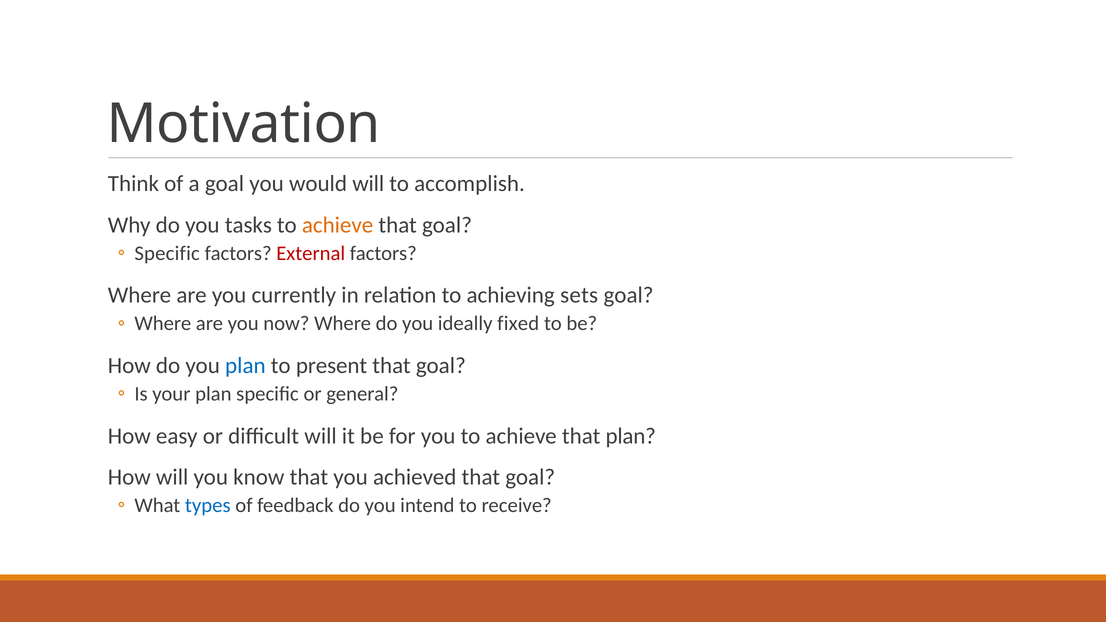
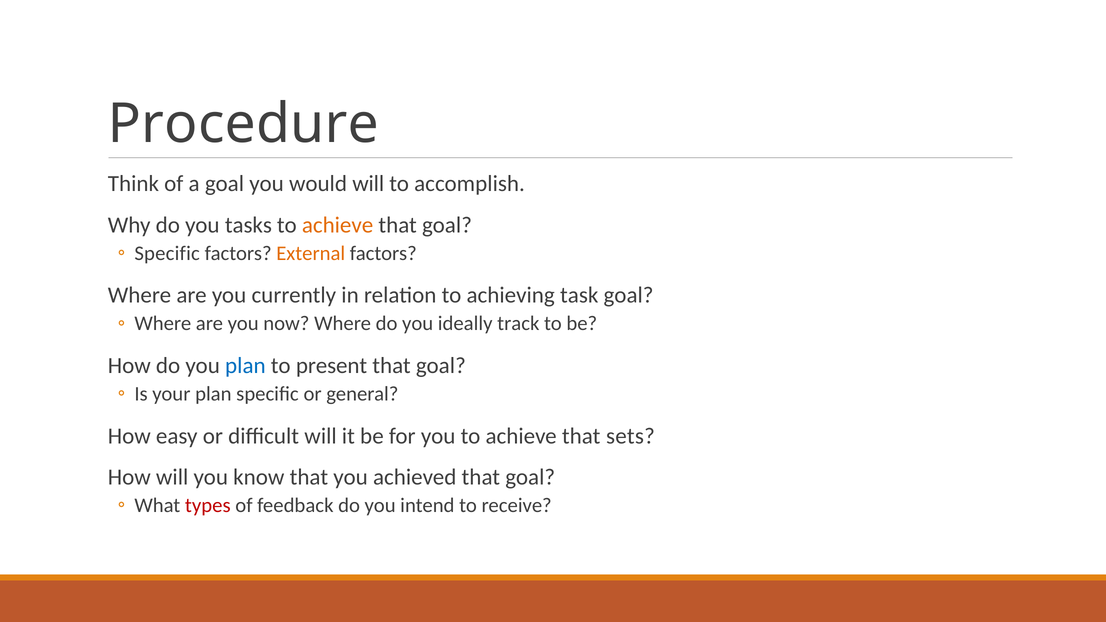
Motivation: Motivation -> Procedure
External colour: red -> orange
sets: sets -> task
fixed: fixed -> track
that plan: plan -> sets
types colour: blue -> red
